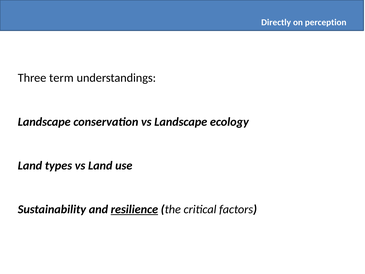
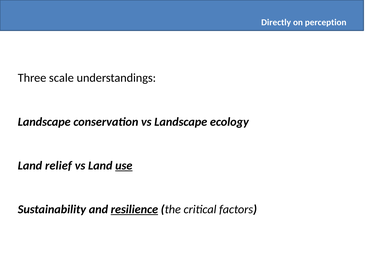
term: term -> scale
types: types -> relief
use underline: none -> present
